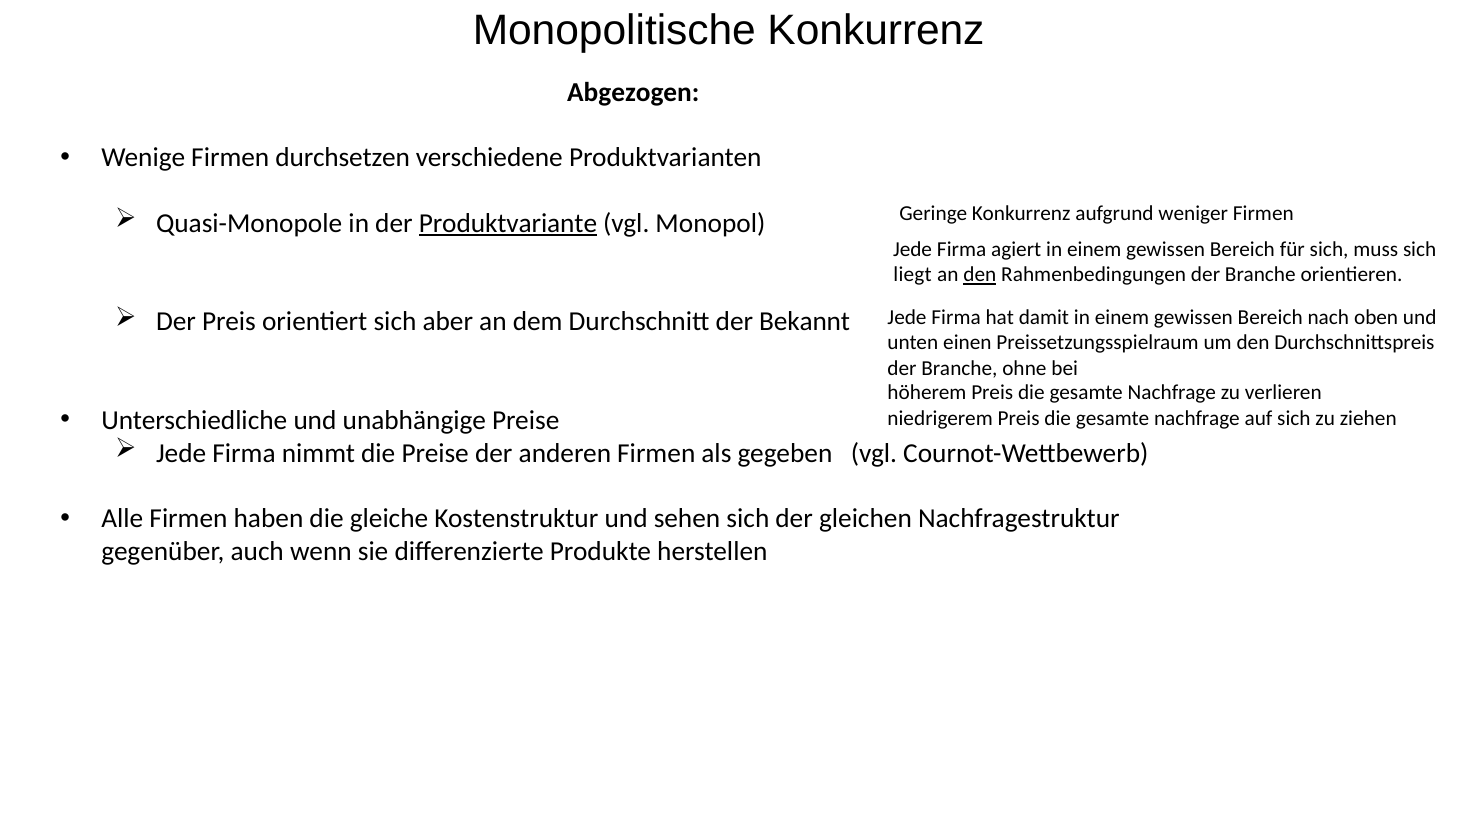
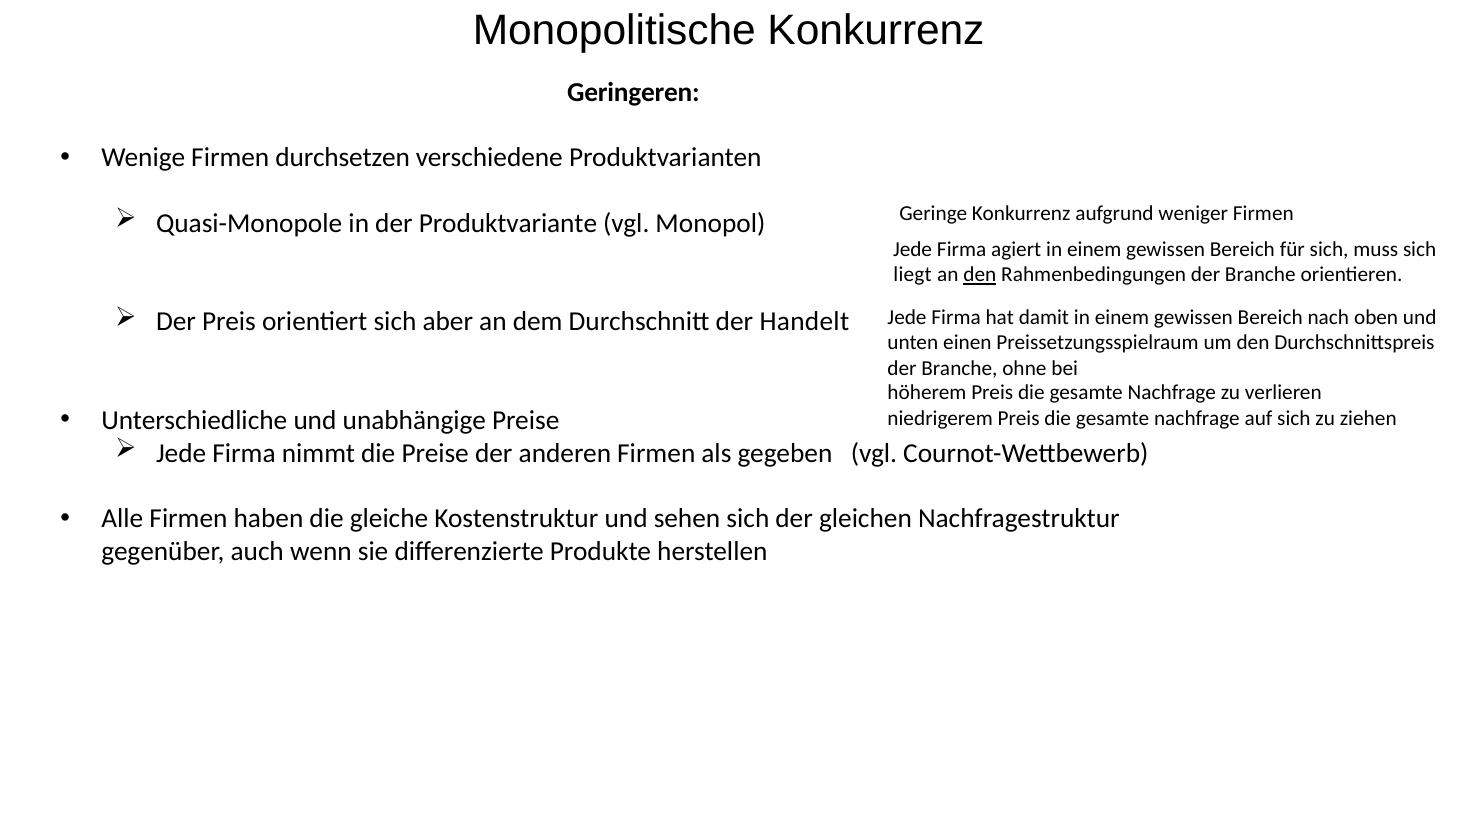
Abgezogen: Abgezogen -> Geringeren
Produktvariante underline: present -> none
Bekannt: Bekannt -> Handelt
